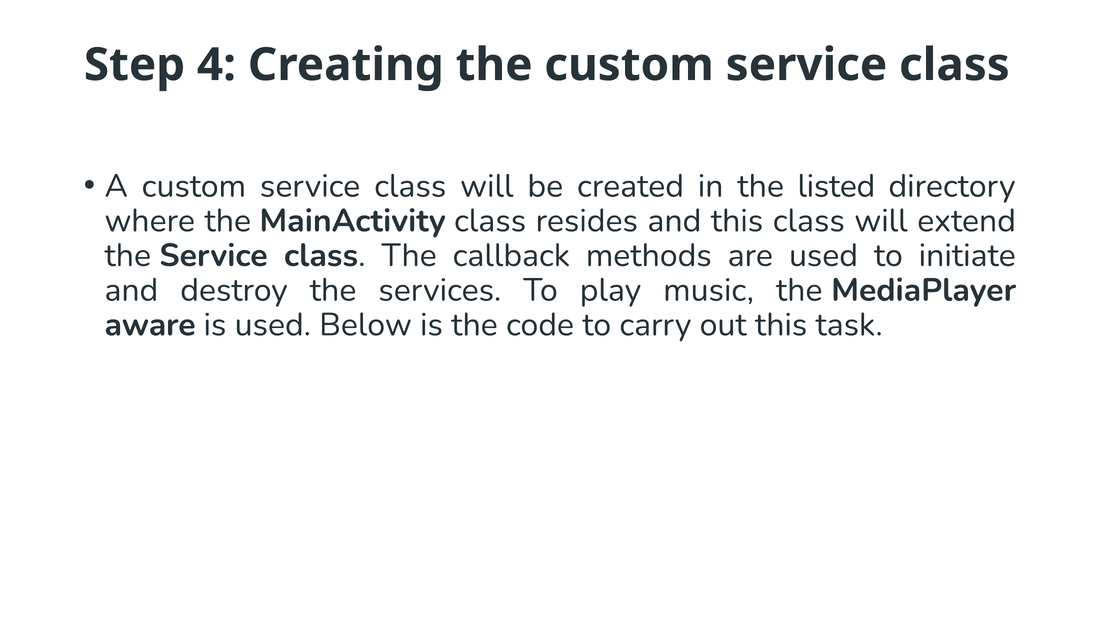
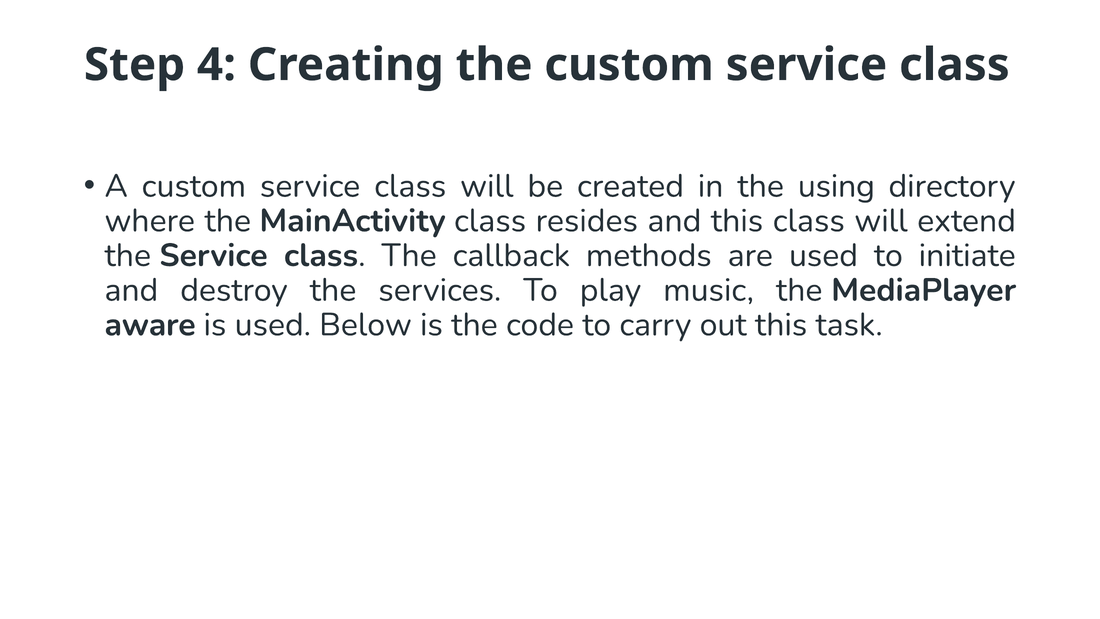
listed: listed -> using
